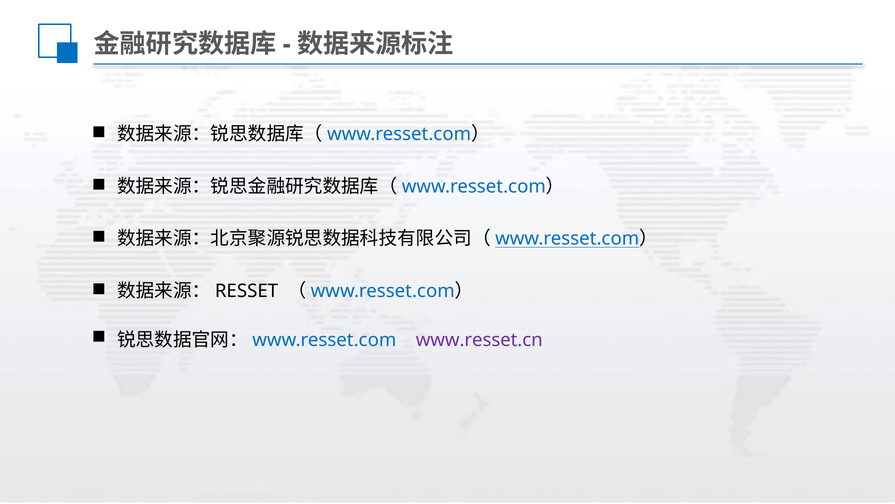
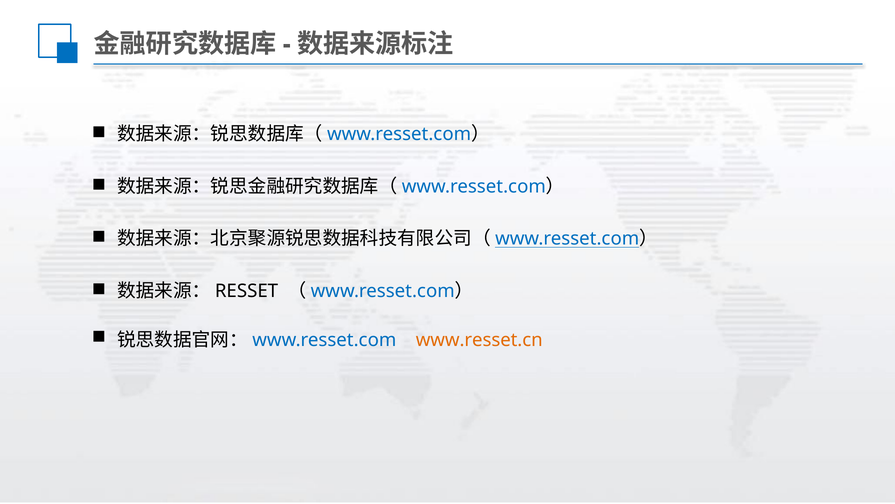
www.resset.cn colour: purple -> orange
